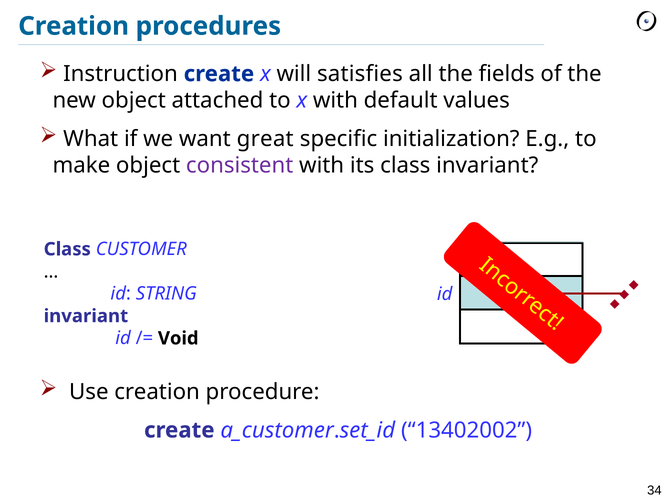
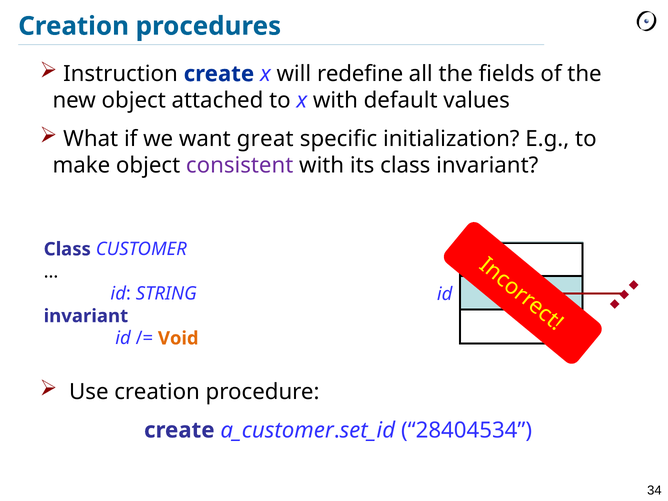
satisfies: satisfies -> redefine
Void colour: black -> orange
13402002: 13402002 -> 28404534
